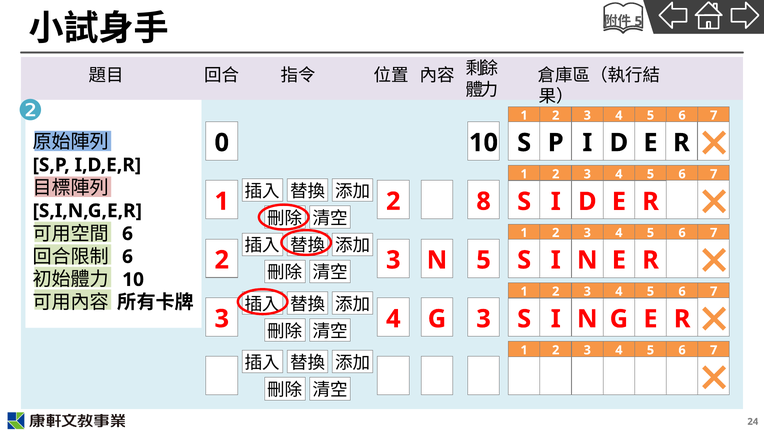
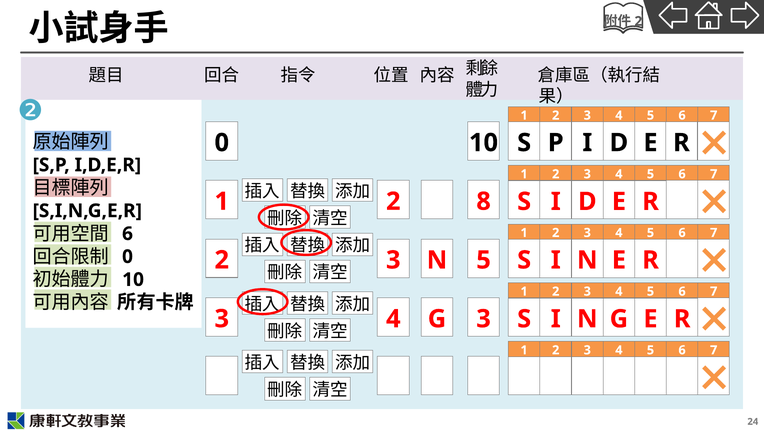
5 at (638, 21): 5 -> 2
6 at (128, 257): 6 -> 0
